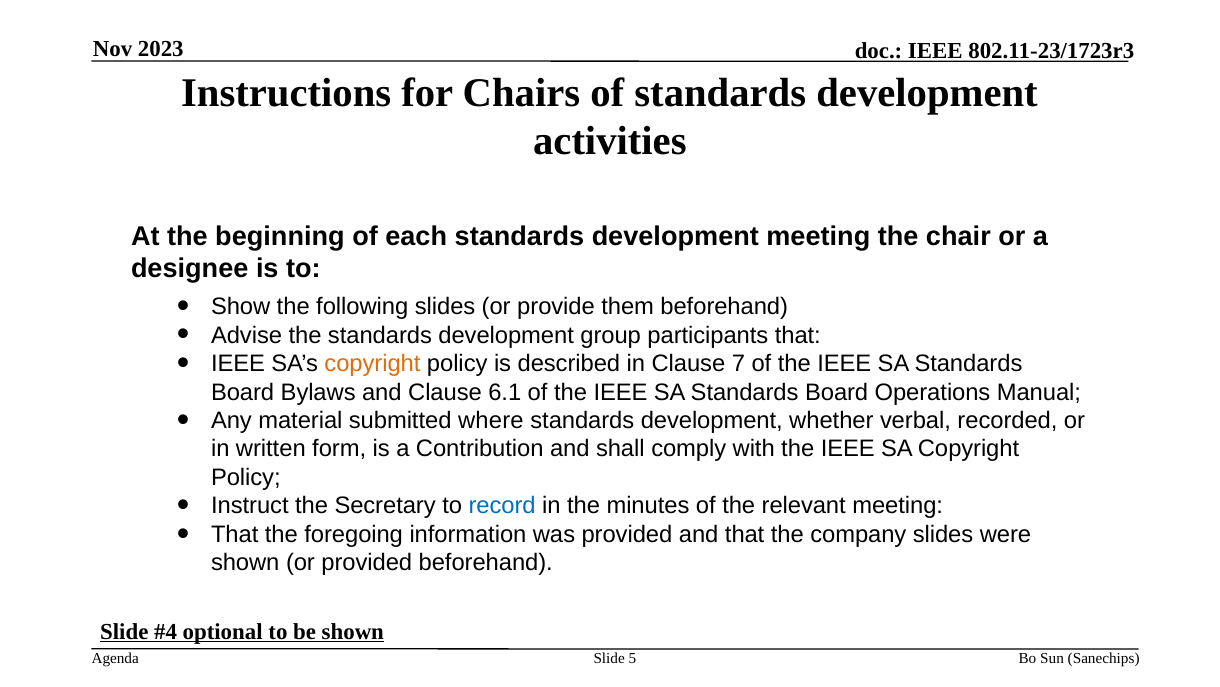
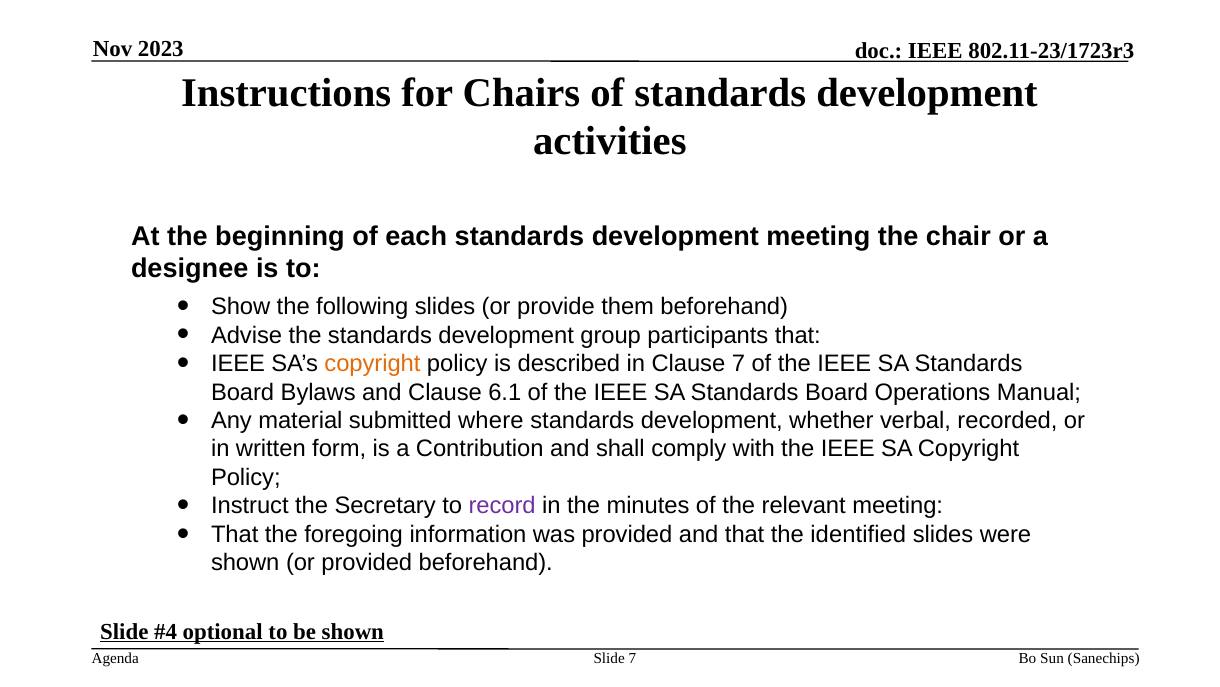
record colour: blue -> purple
company: company -> identified
Slide 5: 5 -> 7
